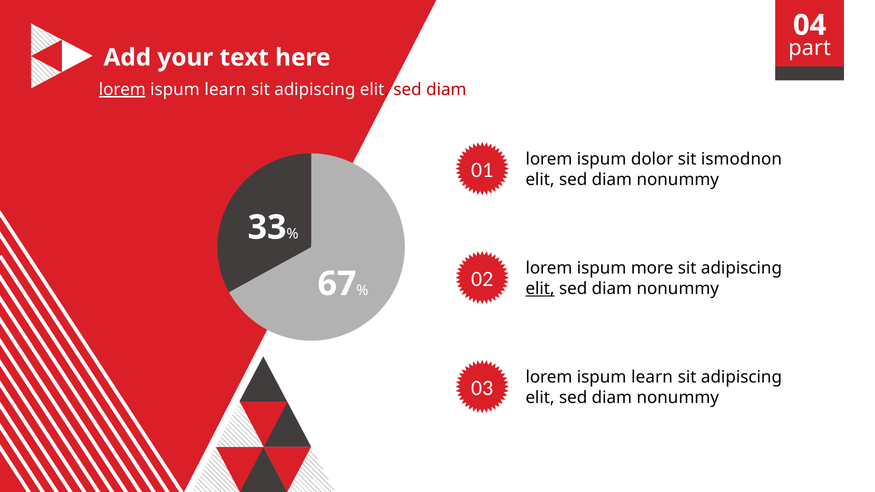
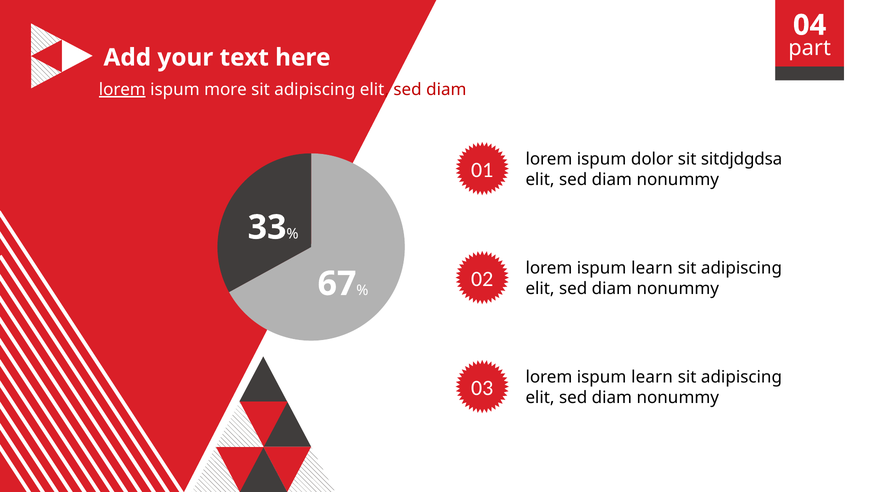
learn at (225, 89): learn -> more
ismodnon: ismodnon -> sitdjdgdsa
more at (652, 268): more -> learn
elit at (540, 289) underline: present -> none
